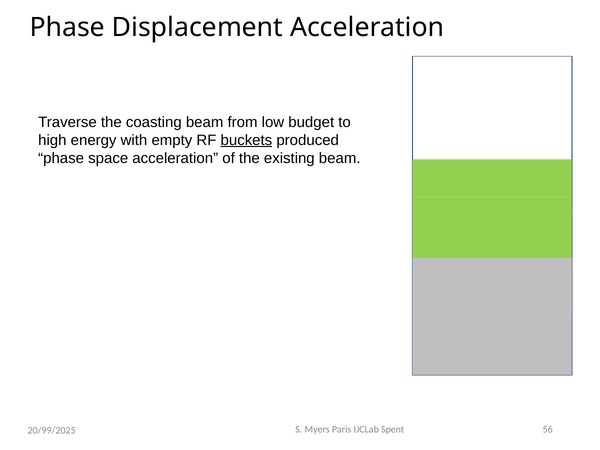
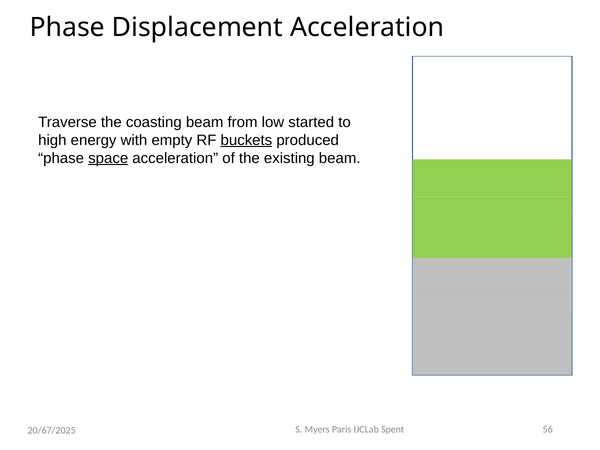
budget: budget -> started
space underline: none -> present
20/99/2025: 20/99/2025 -> 20/67/2025
